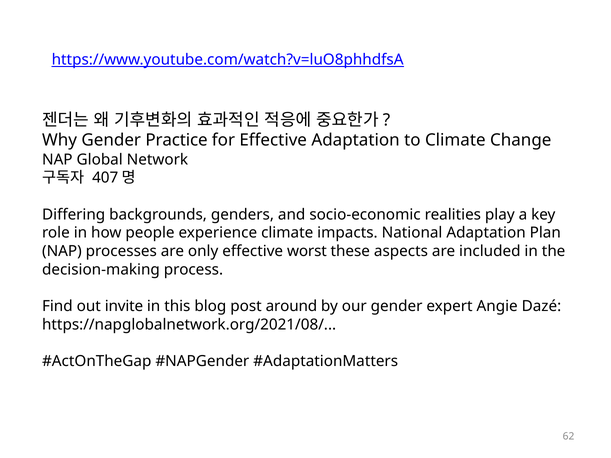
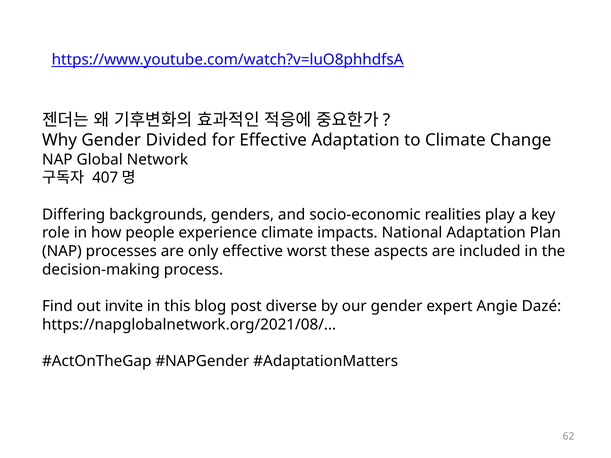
Practice: Practice -> Divided
around: around -> diverse
